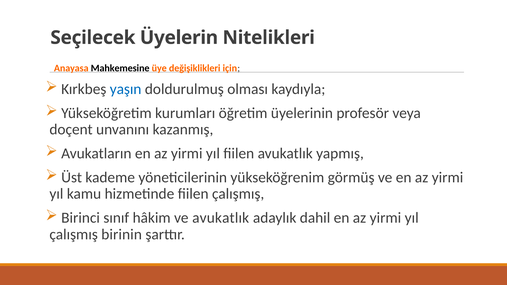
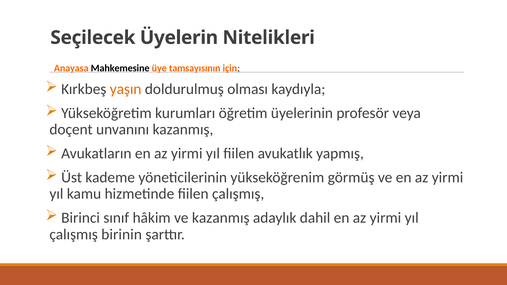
değişiklikleri: değişiklikleri -> tamsayısının
yaşın colour: blue -> orange
ve avukatlık: avukatlık -> kazanmış
